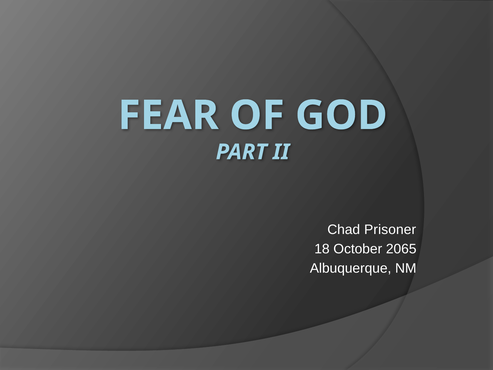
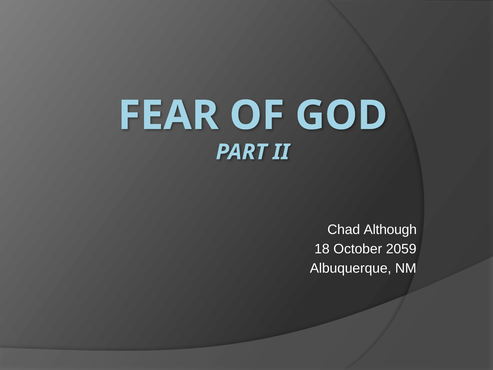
Prisoner: Prisoner -> Although
2065: 2065 -> 2059
